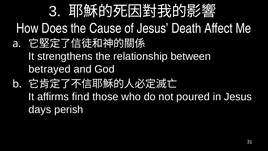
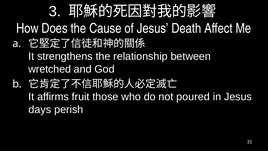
betrayed: betrayed -> wretched
find: find -> fruit
